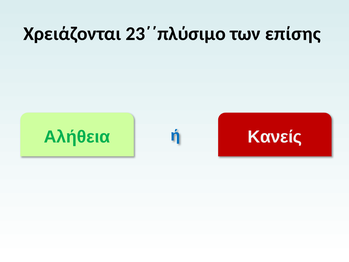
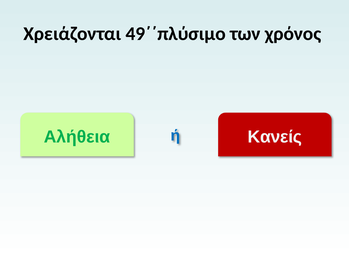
23΄΄πλύσιμο: 23΄΄πλύσιμο -> 49΄΄πλύσιμο
επίσης: επίσης -> χρόνος
